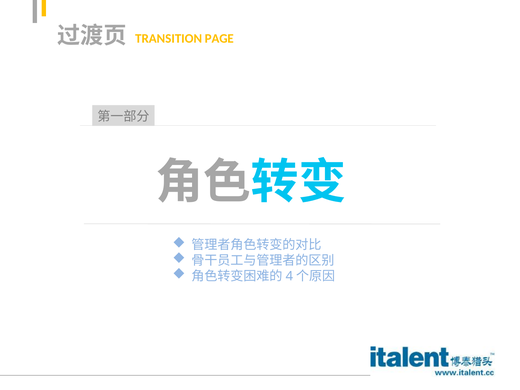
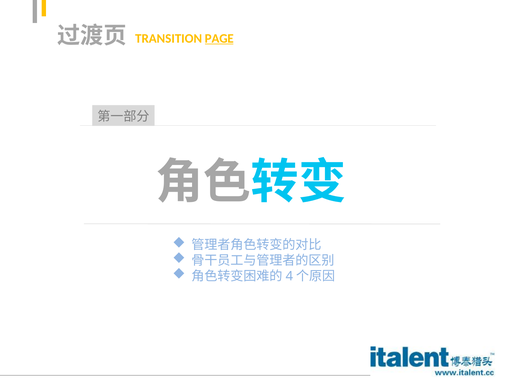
PAGE underline: none -> present
